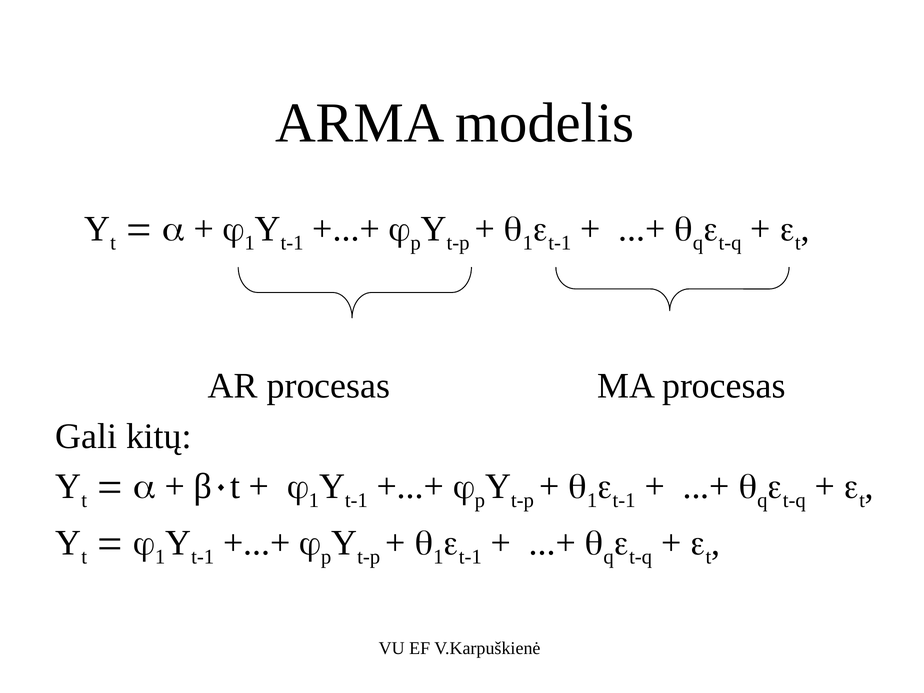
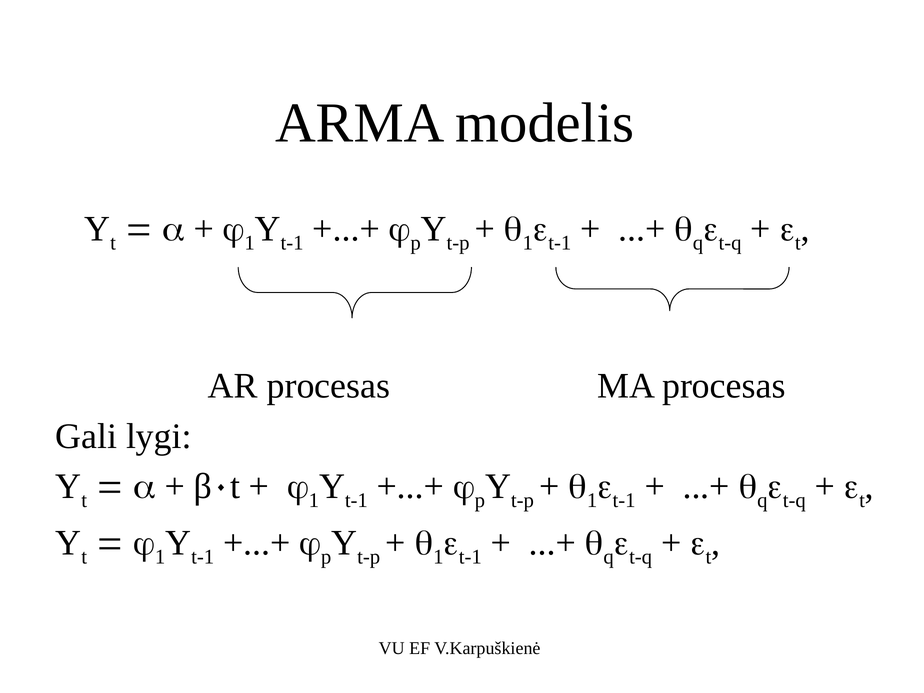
kitų: kitų -> lygi
